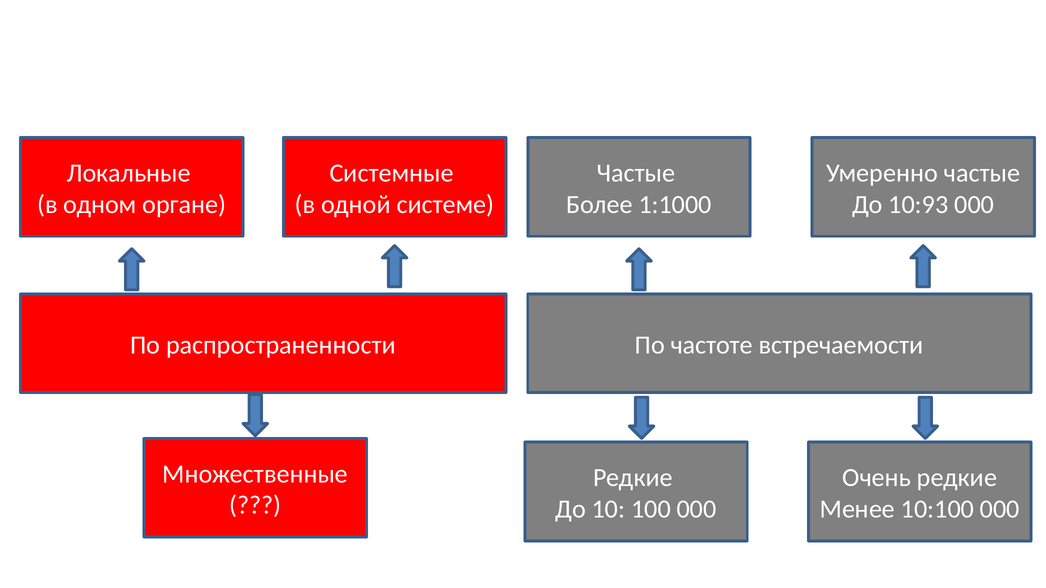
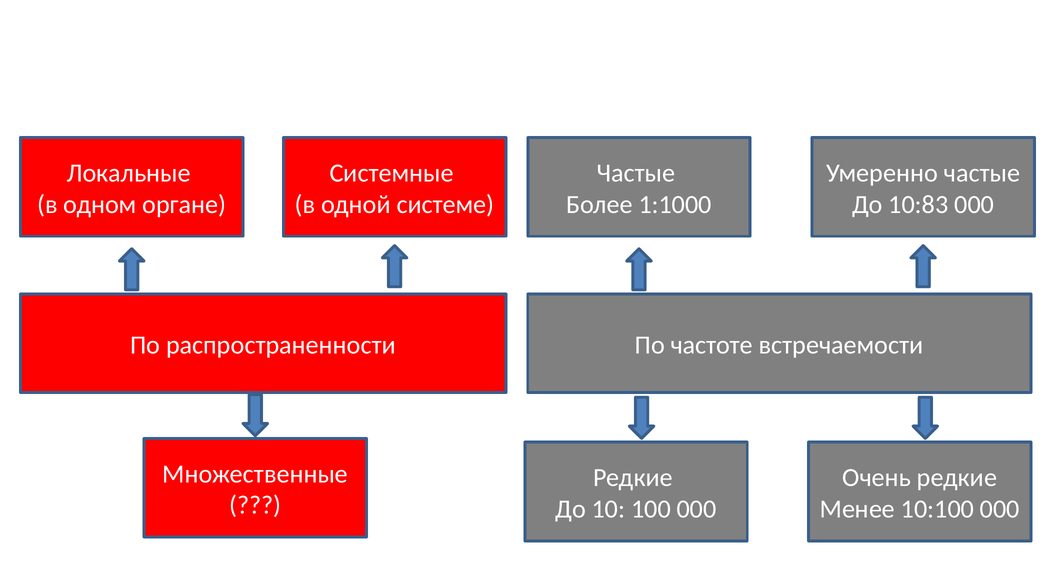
10:93: 10:93 -> 10:83
